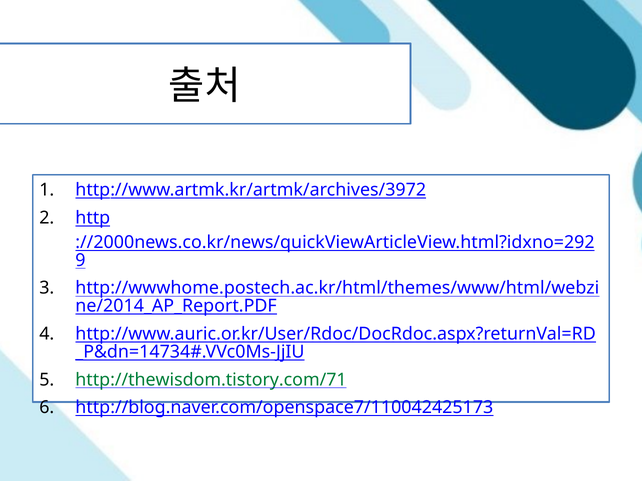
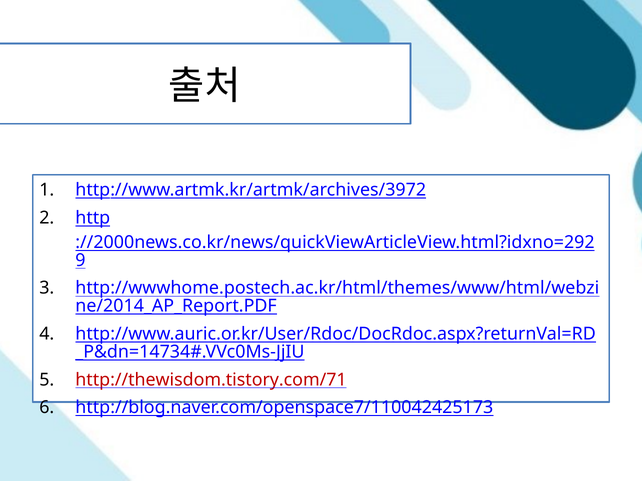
http://thewisdom.tistory.com/71 colour: green -> red
